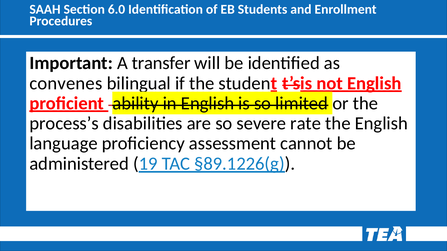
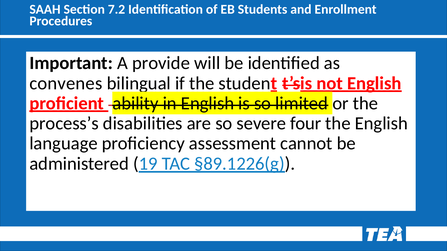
6.0: 6.0 -> 7.2
transfer: transfer -> provide
rate: rate -> four
